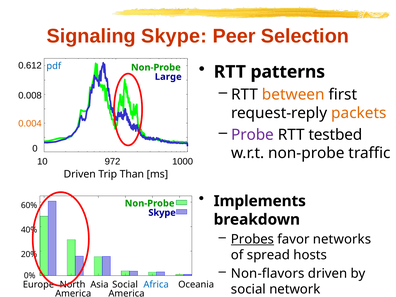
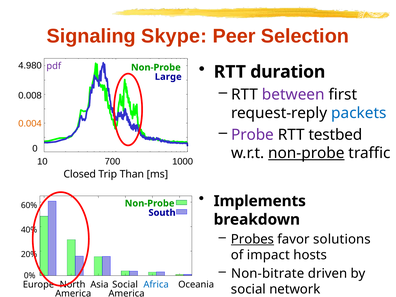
0.612: 0.612 -> 4.980
patterns: patterns -> duration
pdf colour: blue -> purple
between colour: orange -> purple
packets colour: orange -> blue
non-probe at (306, 153) underline: none -> present
972: 972 -> 700
Driven at (80, 174): Driven -> Closed
Skype at (162, 213): Skype -> South
networks: networks -> solutions
spread: spread -> impact
Non-flavors: Non-flavors -> Non-bitrate
